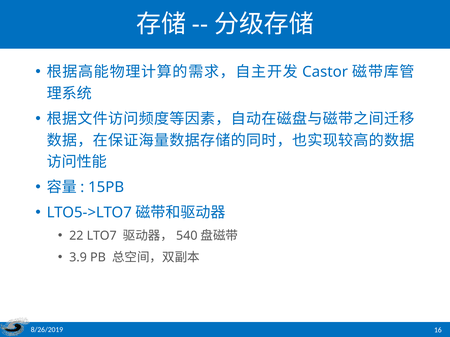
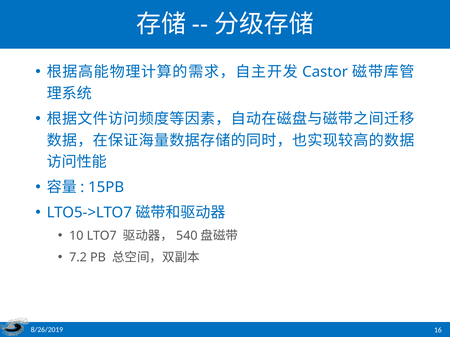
22: 22 -> 10
3.9: 3.9 -> 7.2
